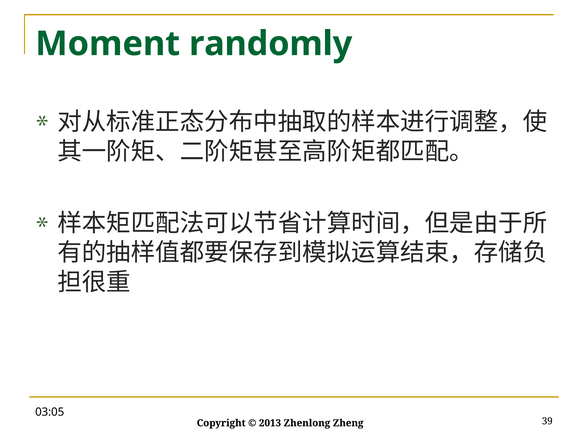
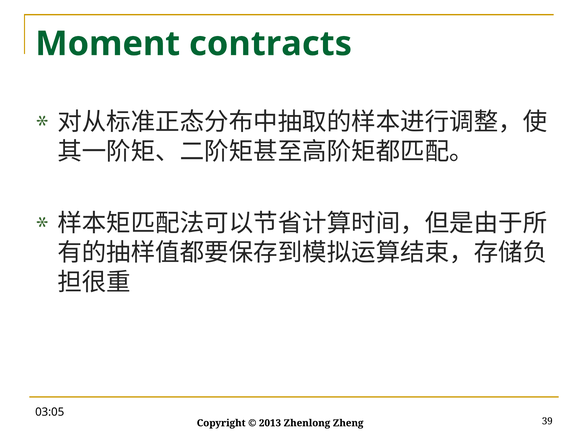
randomly: randomly -> contracts
